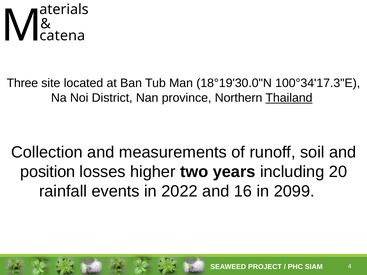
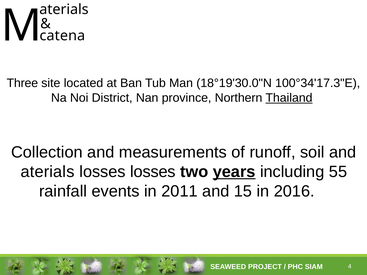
position at (48, 172): position -> aterials
losses higher: higher -> losses
years underline: none -> present
20: 20 -> 55
2022: 2022 -> 2011
16: 16 -> 15
2099: 2099 -> 2016
